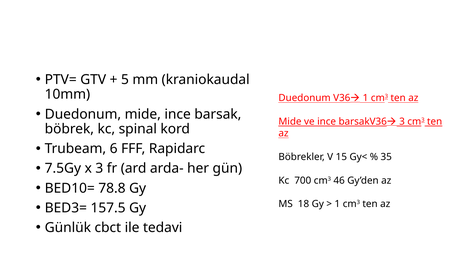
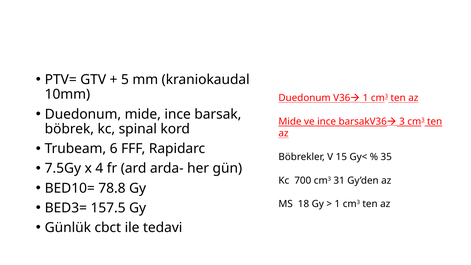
x 3: 3 -> 4
46: 46 -> 31
